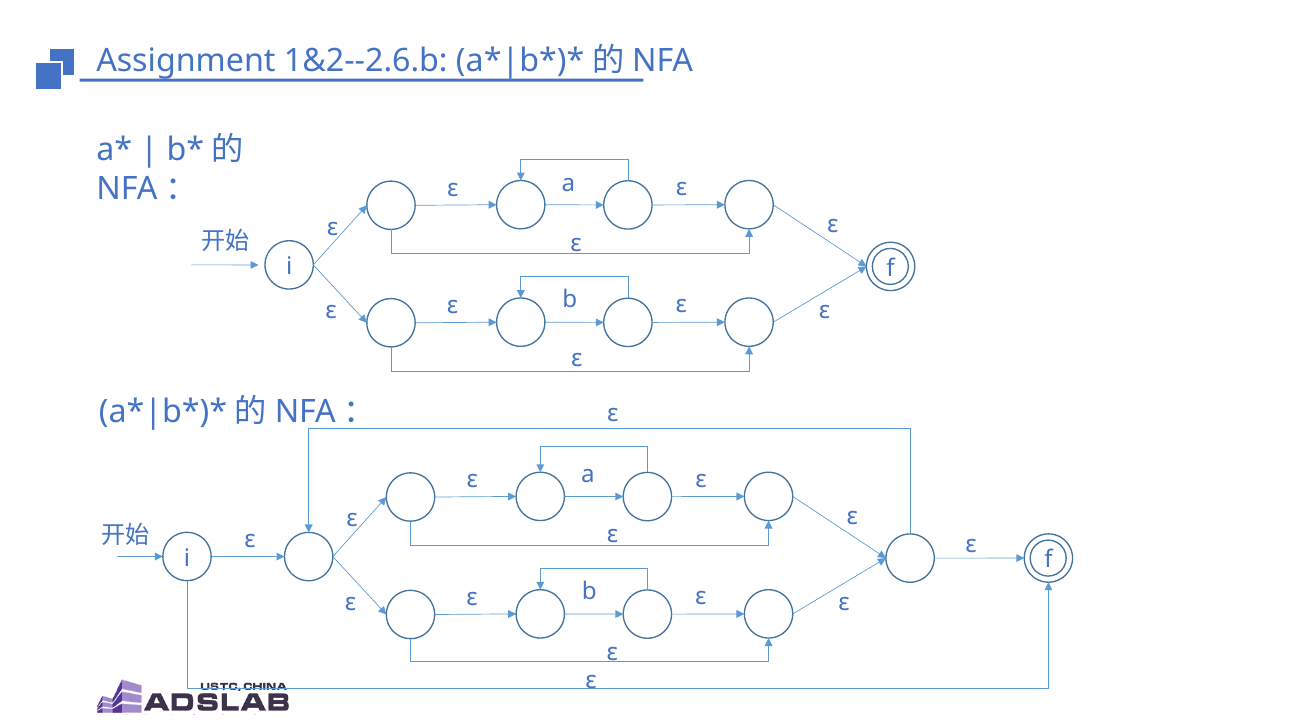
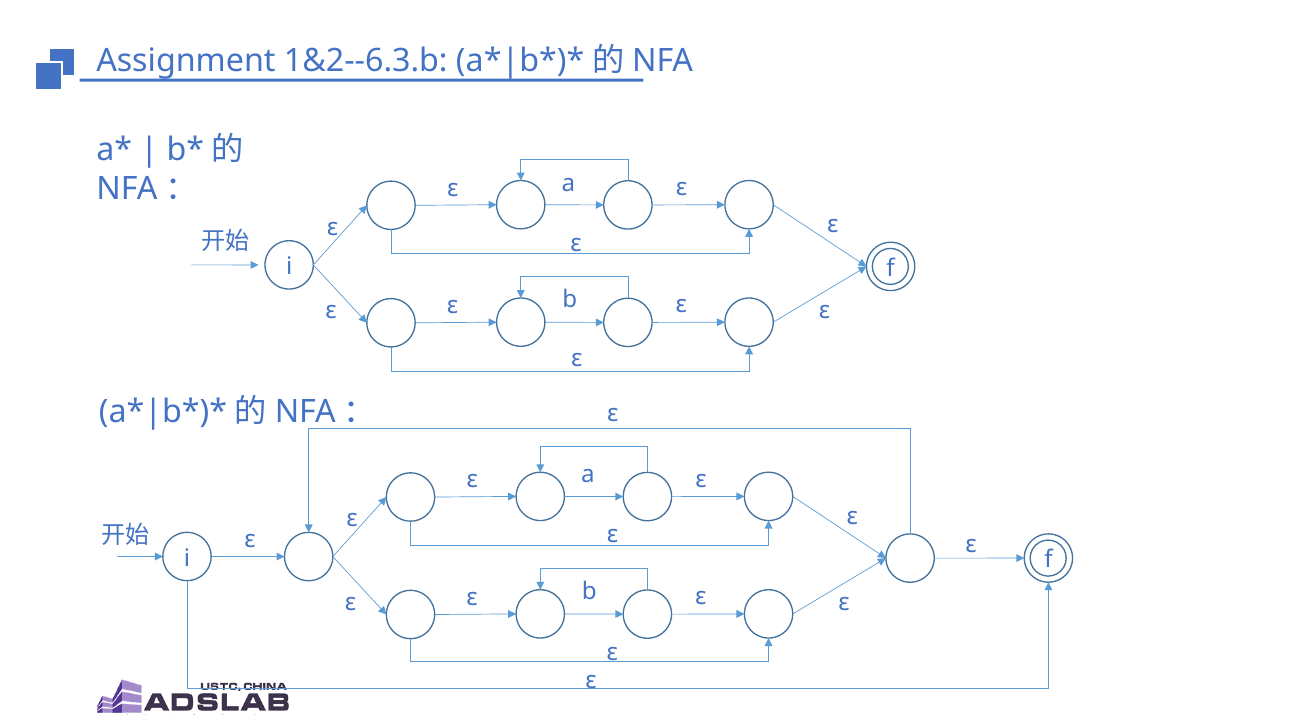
1&2--2.6.b: 1&2--2.6.b -> 1&2--6.3.b
